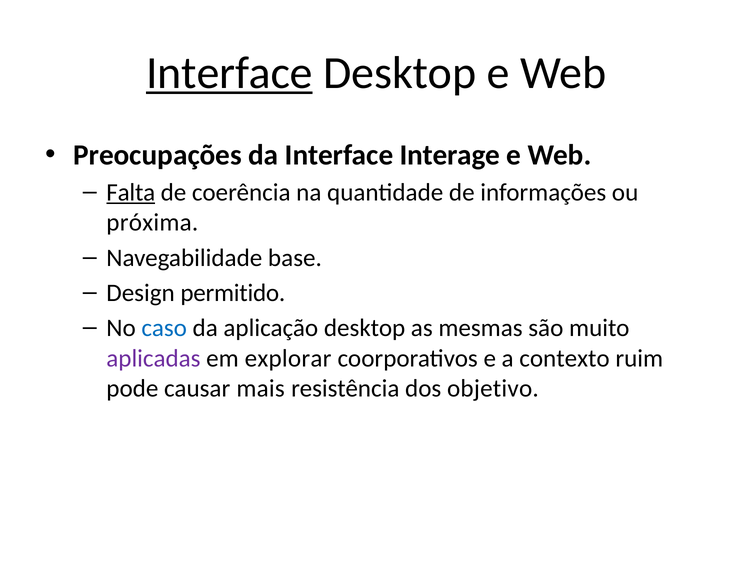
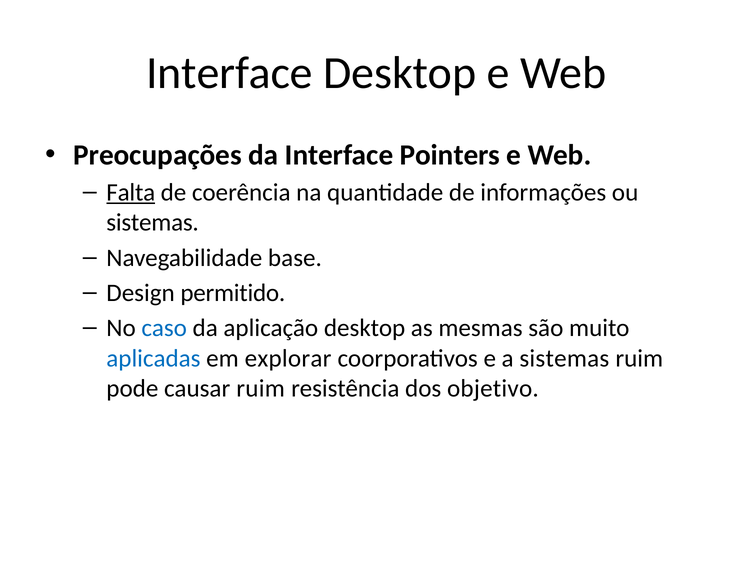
Interface at (229, 73) underline: present -> none
Interage: Interage -> Pointers
próxima at (152, 223): próxima -> sistemas
aplicadas colour: purple -> blue
a contexto: contexto -> sistemas
causar mais: mais -> ruim
